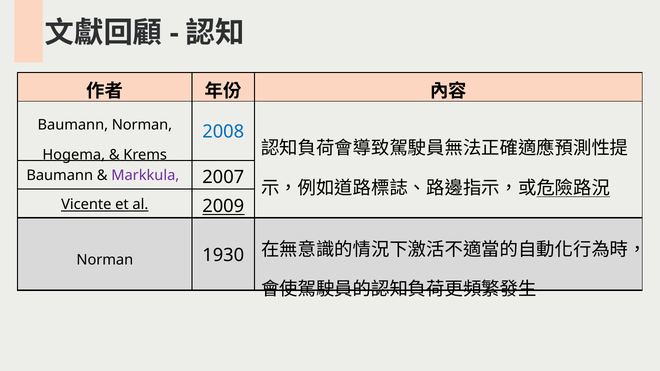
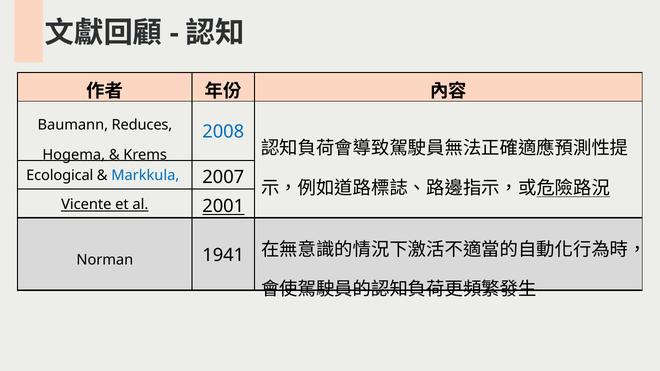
Baumann Norman: Norman -> Reduces
Baumann at (60, 176): Baumann -> Ecological
Markkula colour: purple -> blue
2009: 2009 -> 2001
1930: 1930 -> 1941
